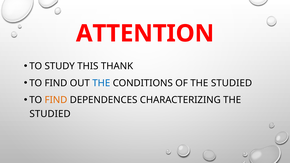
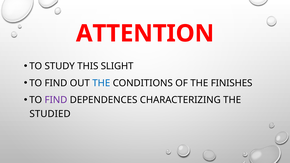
THANK: THANK -> SLIGHT
OF THE STUDIED: STUDIED -> FINISHES
FIND at (56, 100) colour: orange -> purple
